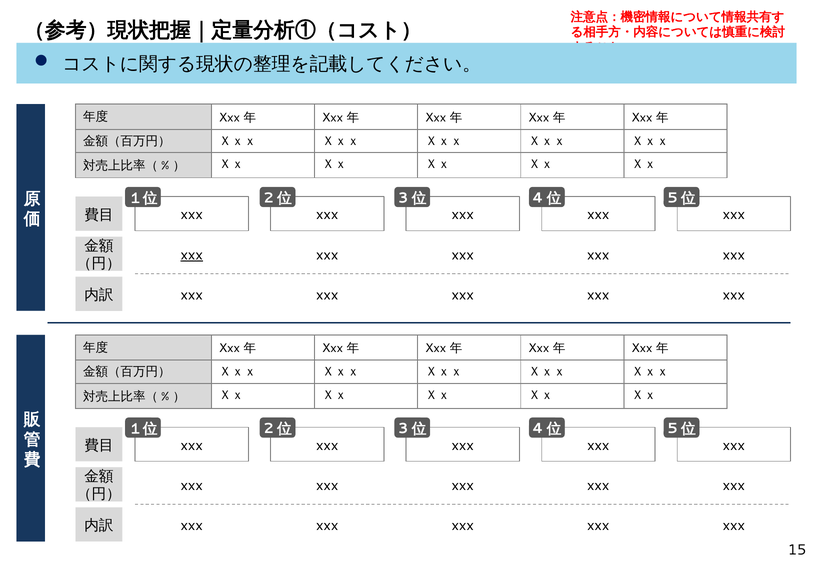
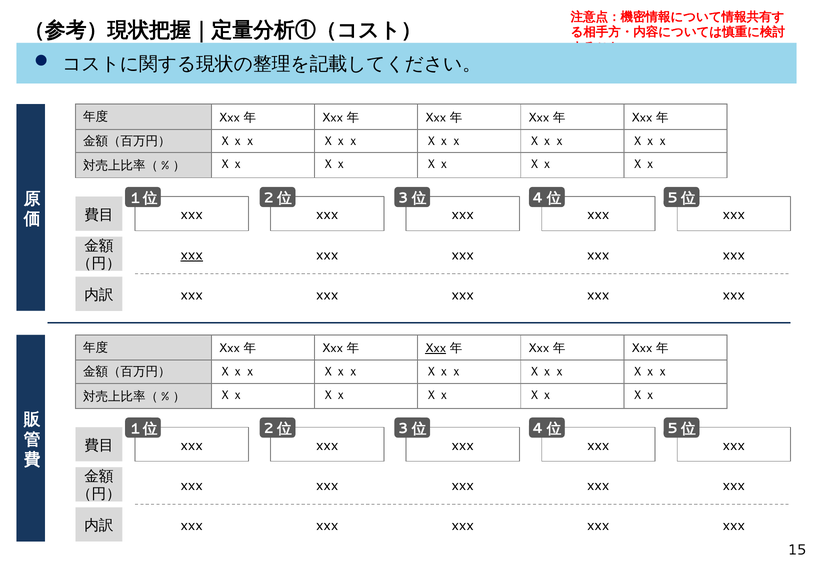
Xxx at (436, 348) underline: none -> present
